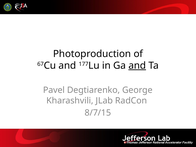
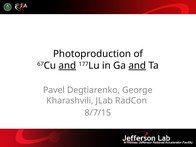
and at (67, 66) underline: none -> present
